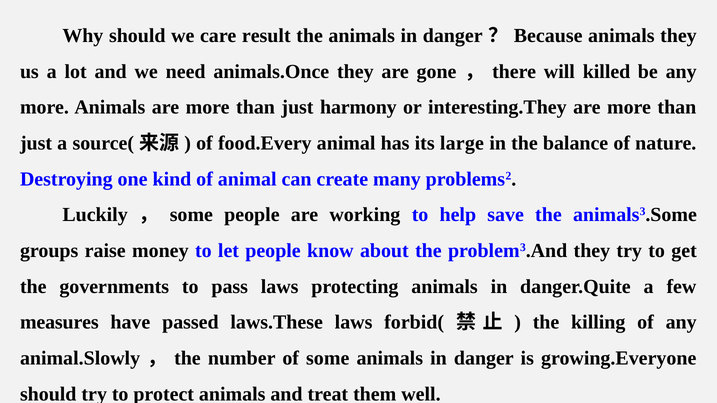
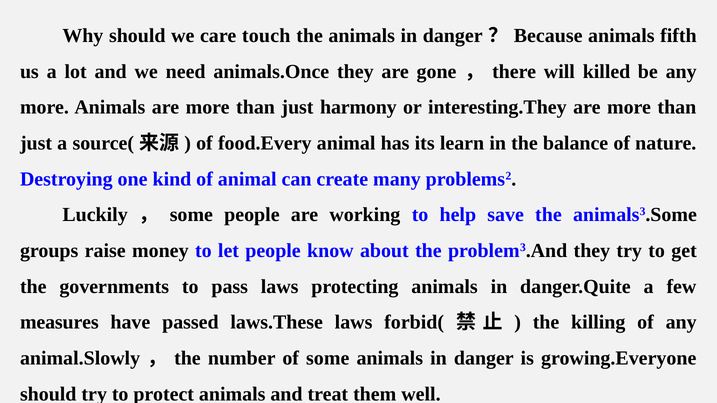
result: result -> touch
animals they: they -> fifth
large: large -> learn
